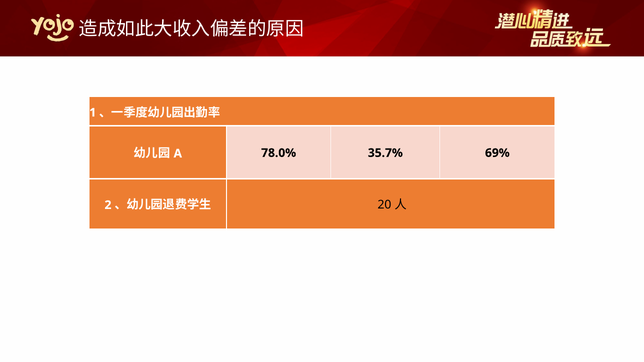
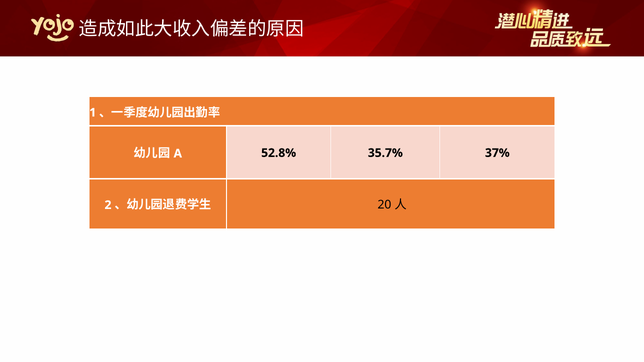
78.0%: 78.0% -> 52.8%
69%: 69% -> 37%
